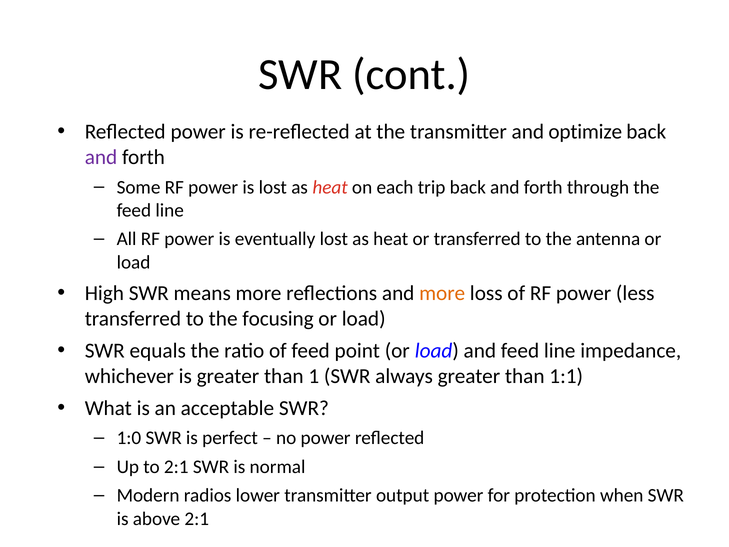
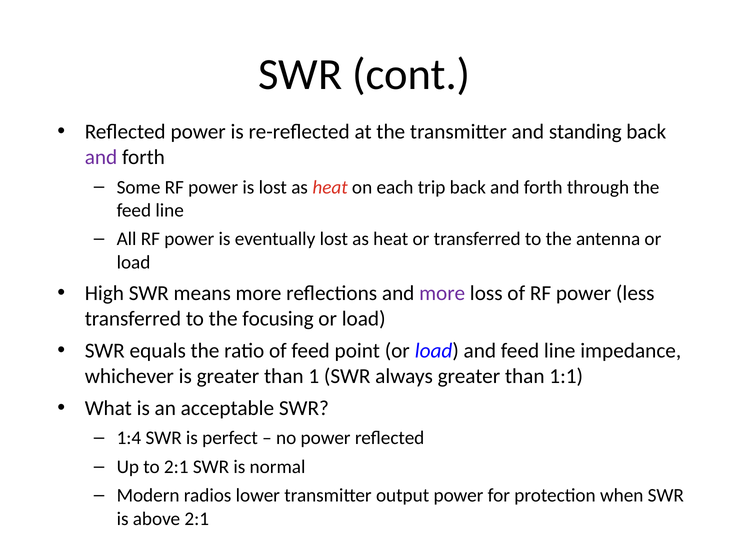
optimize: optimize -> standing
more at (442, 293) colour: orange -> purple
1:0: 1:0 -> 1:4
